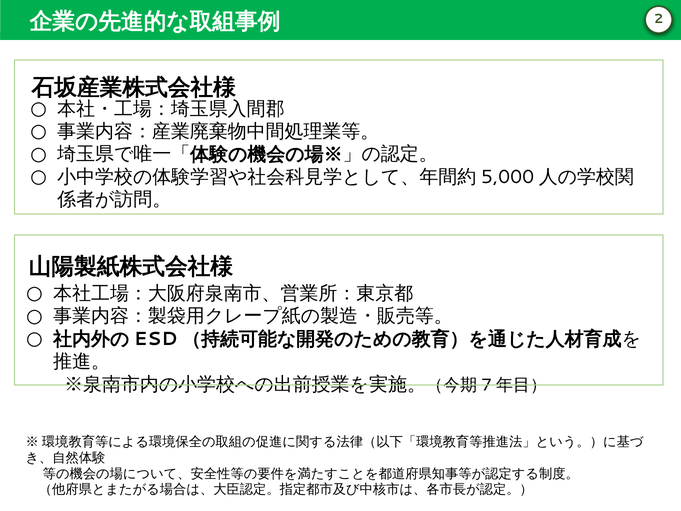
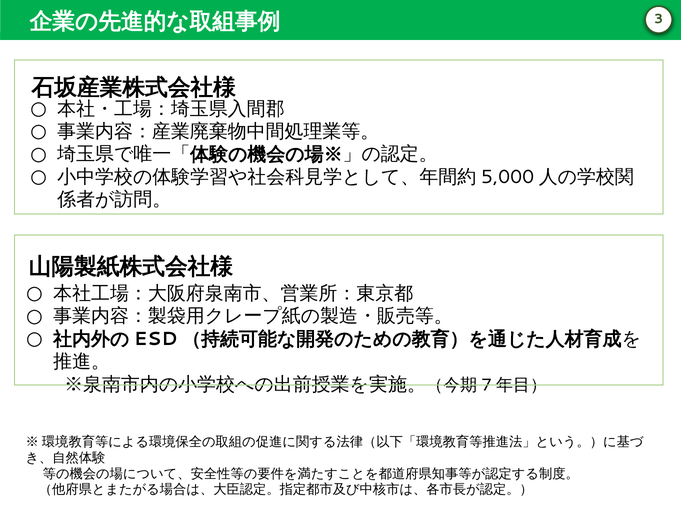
2: 2 -> 3
